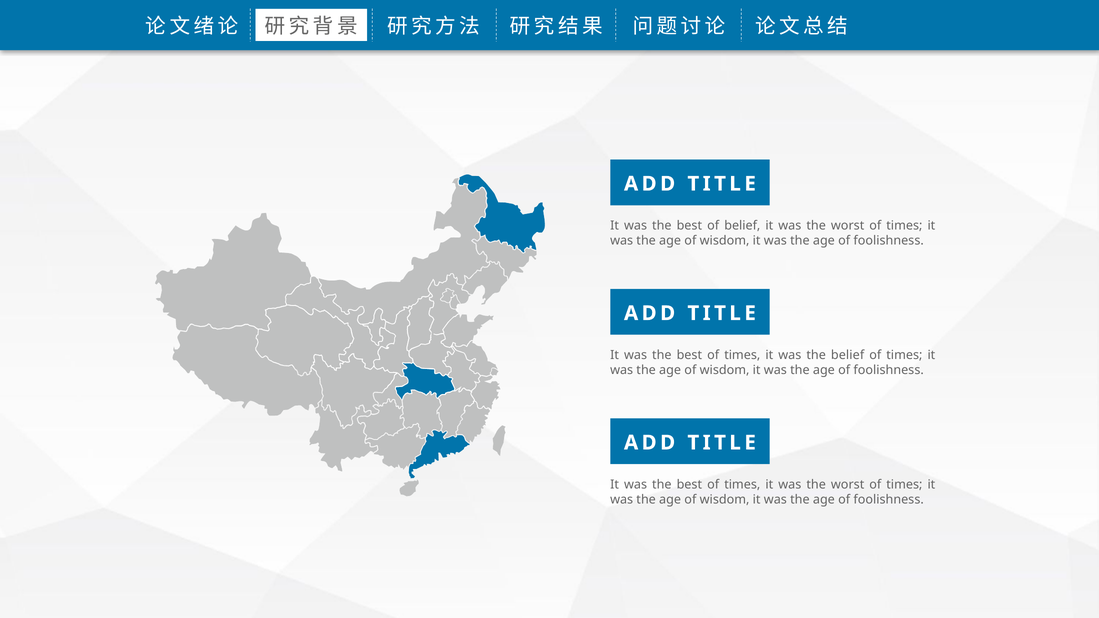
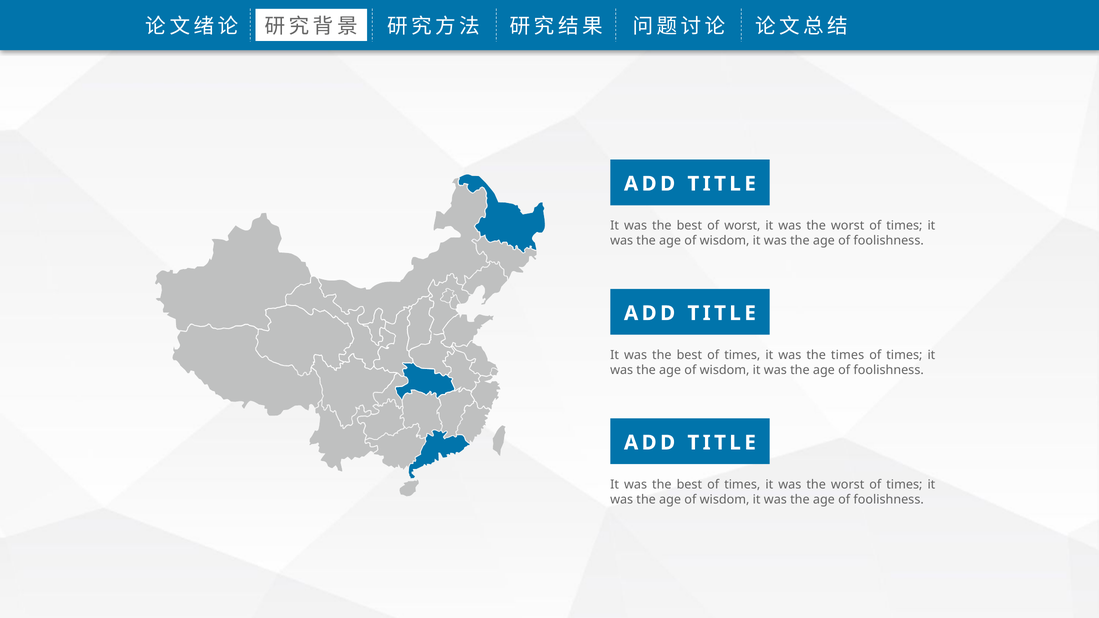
of belief: belief -> worst
the belief: belief -> times
